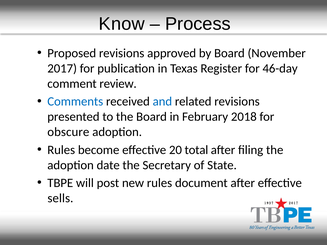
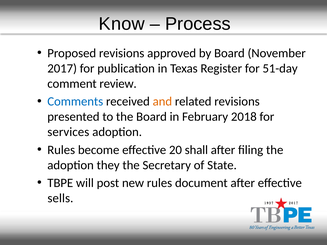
46-day: 46-day -> 51-day
and colour: blue -> orange
obscure: obscure -> services
total: total -> shall
date: date -> they
